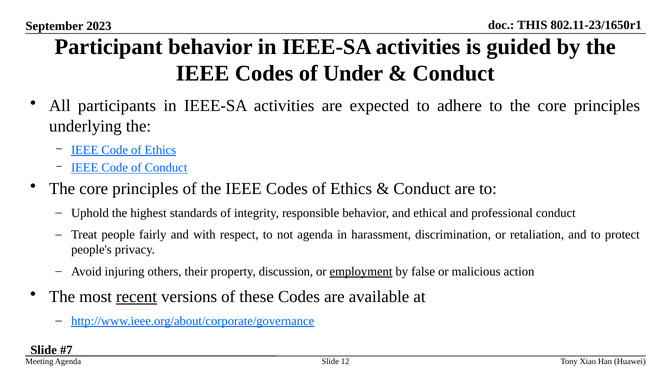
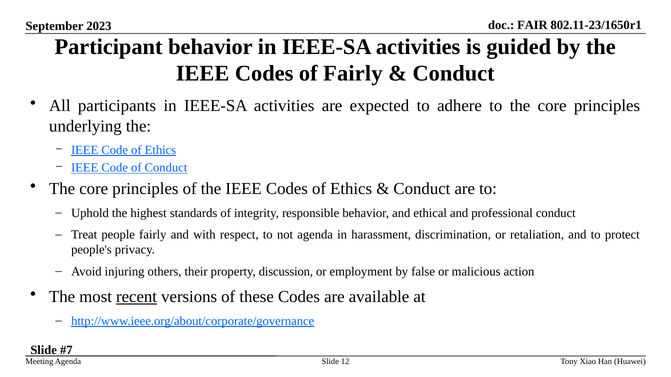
THIS: THIS -> FAIR
of Under: Under -> Fairly
employment underline: present -> none
